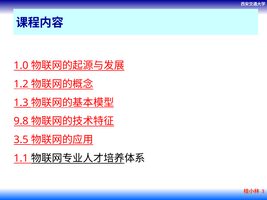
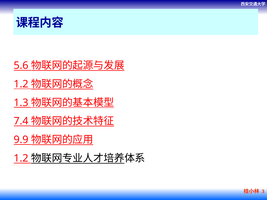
1.0: 1.0 -> 5.6
9.8: 9.8 -> 7.4
3.5: 3.5 -> 9.9
1.1 at (21, 158): 1.1 -> 1.2
